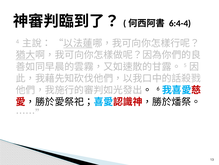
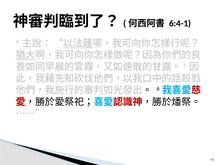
6:4-4: 6:4-4 -> 6:4-1
